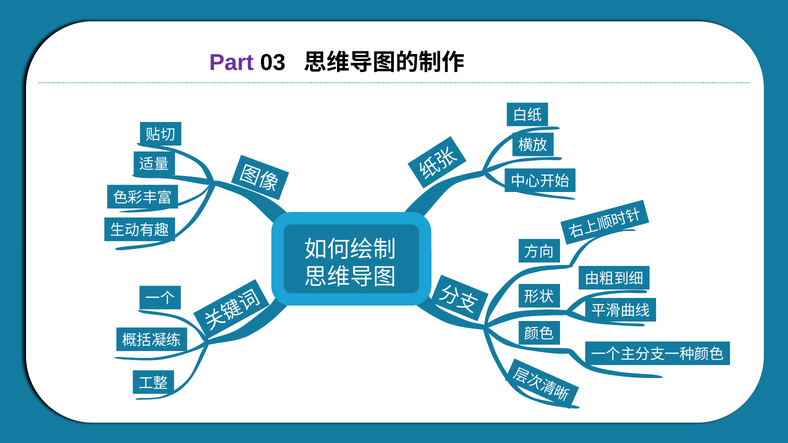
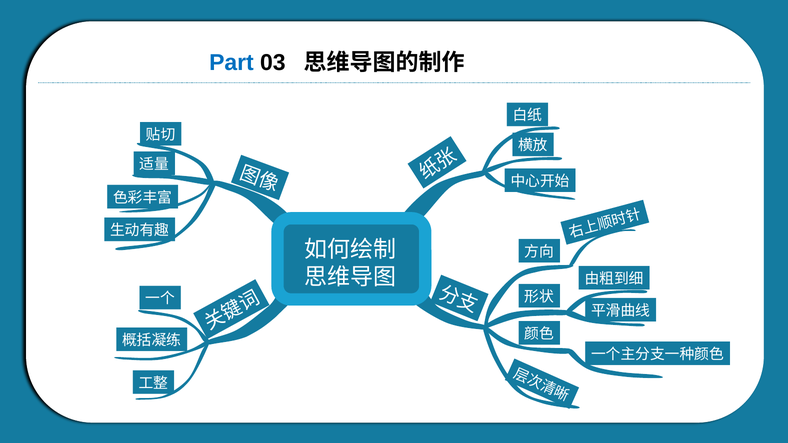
Part colour: purple -> blue
